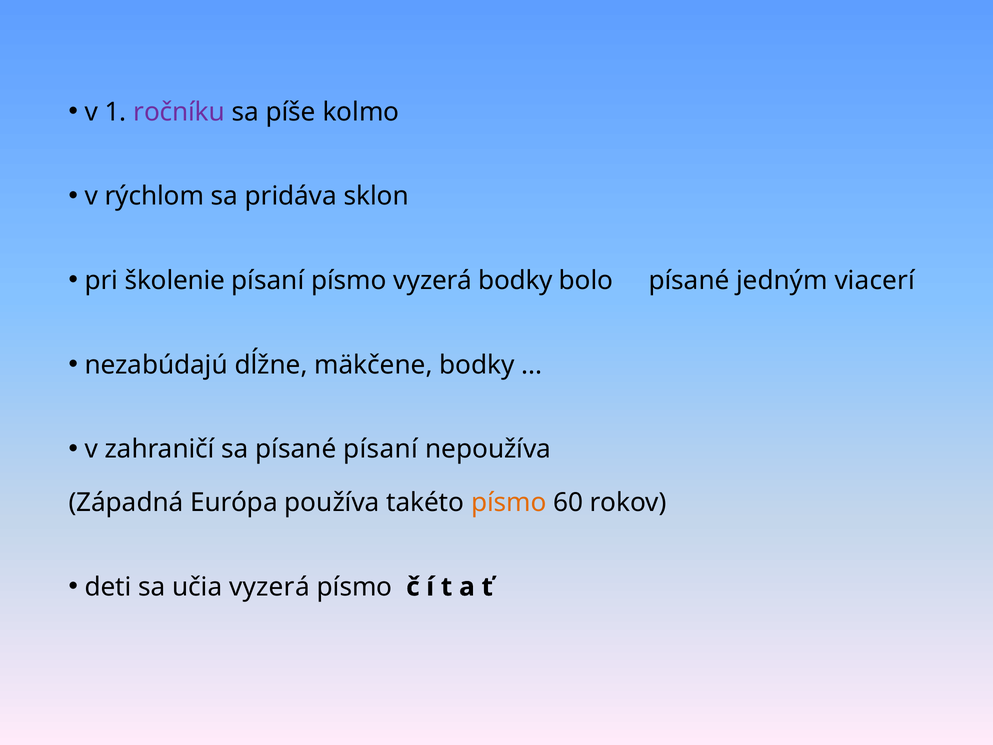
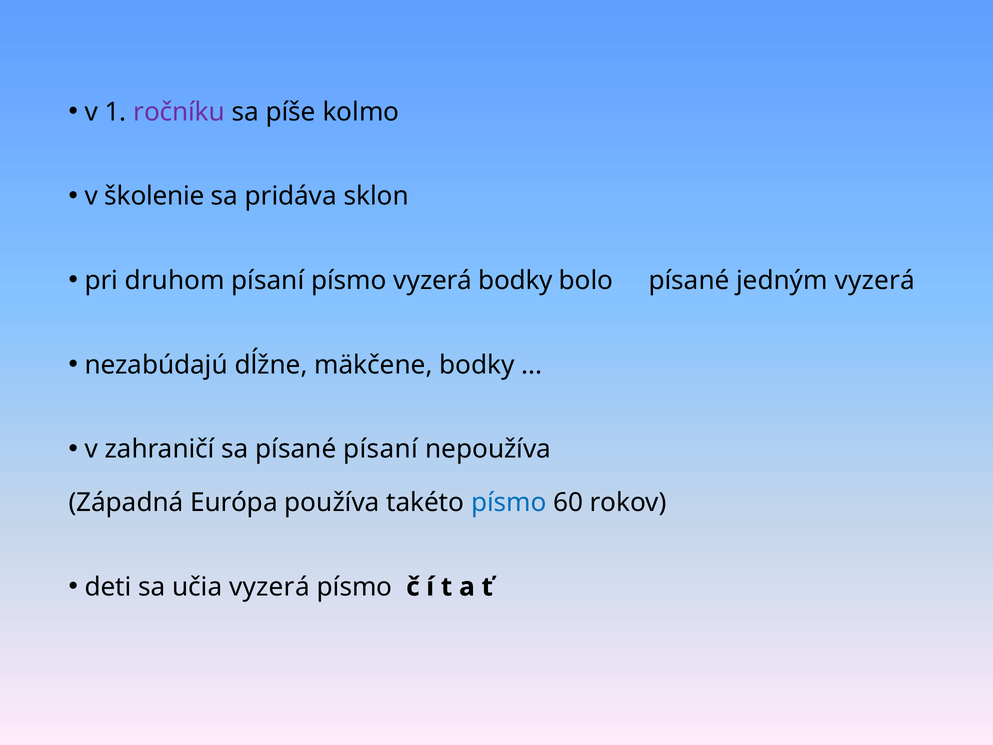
rýchlom: rýchlom -> školenie
školenie: školenie -> druhom
jedným viacerí: viacerí -> vyzerá
písmo at (509, 502) colour: orange -> blue
